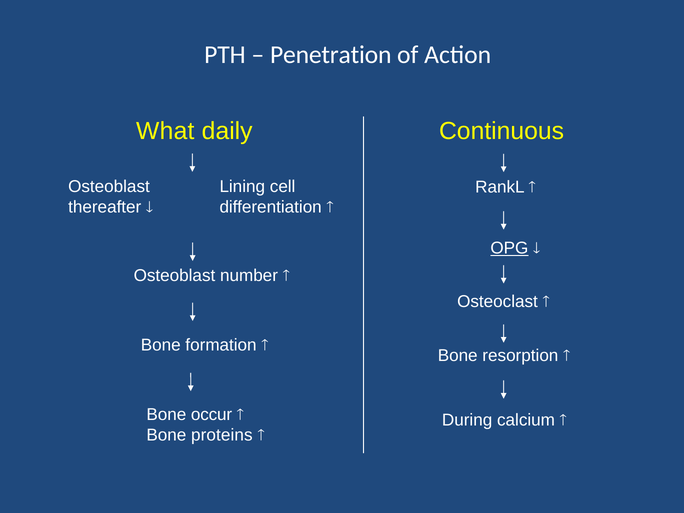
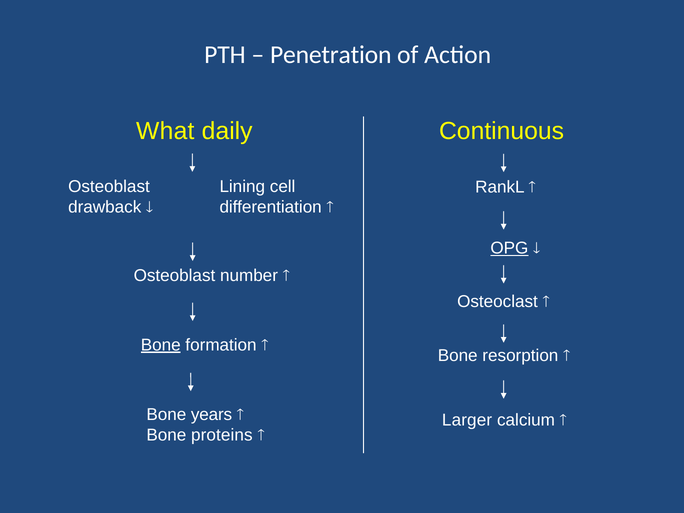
thereafter: thereafter -> drawback
Bone at (161, 345) underline: none -> present
occur: occur -> years
During: During -> Larger
